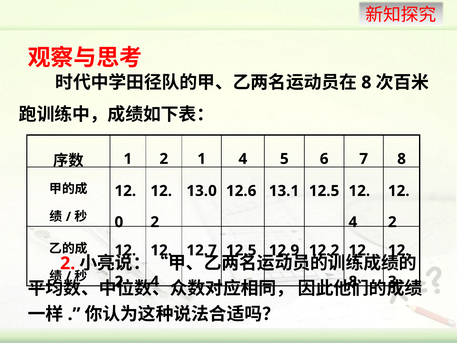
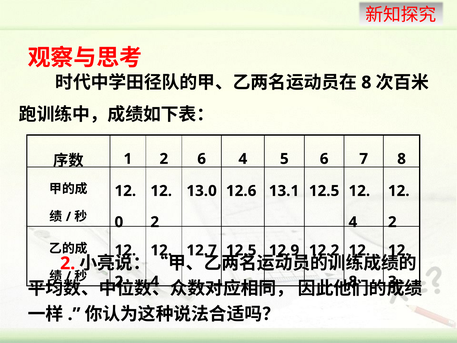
2 1: 1 -> 6
